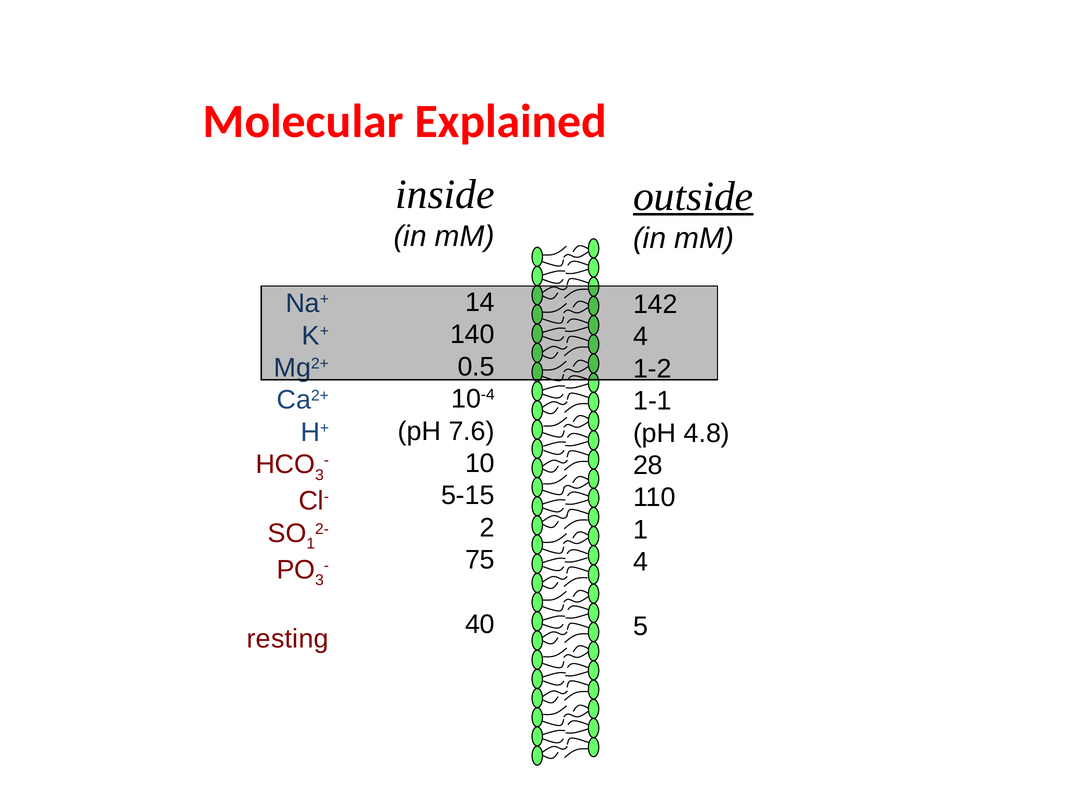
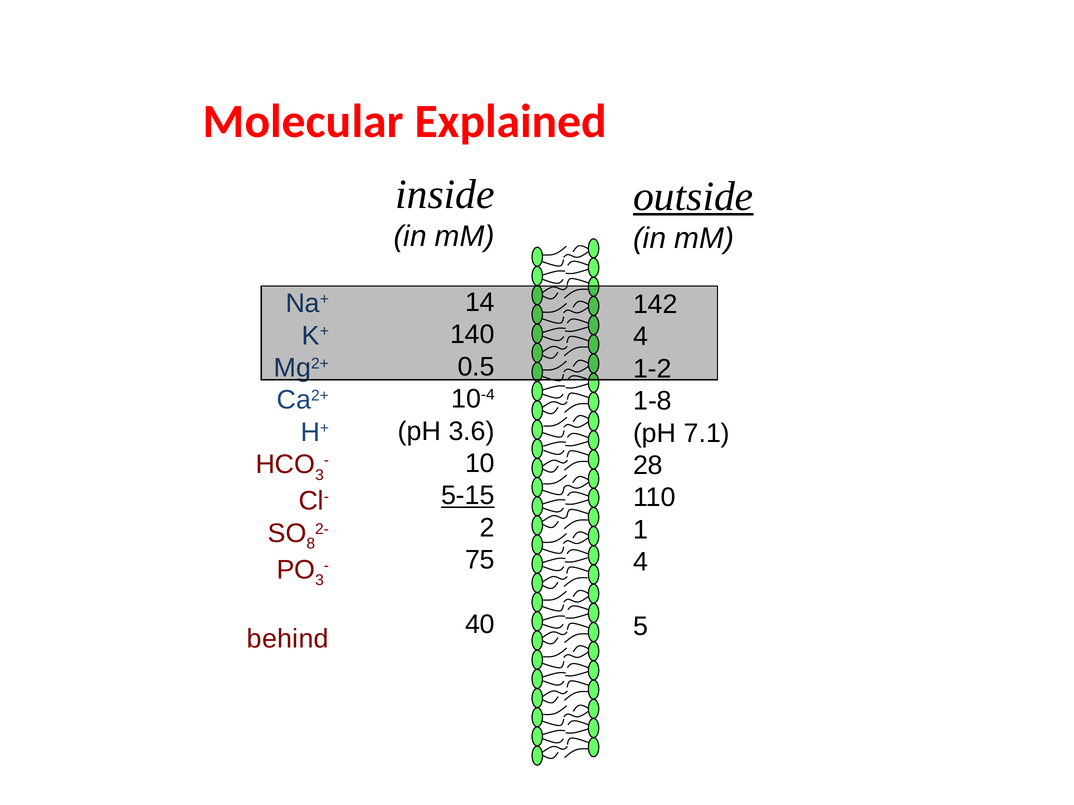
1-1: 1-1 -> 1-8
7.6: 7.6 -> 3.6
4.8: 4.8 -> 7.1
5-15 underline: none -> present
1 at (311, 544): 1 -> 8
resting: resting -> behind
